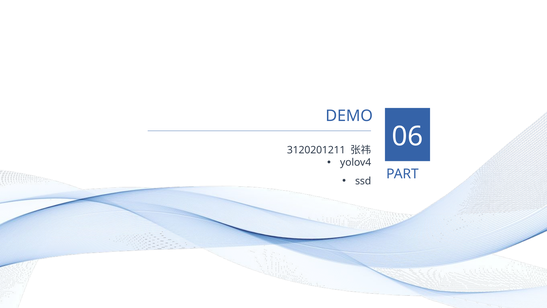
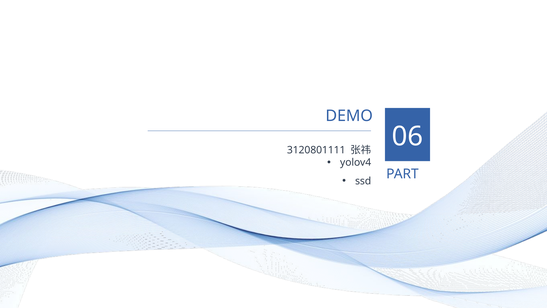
3120201211: 3120201211 -> 3120801111
